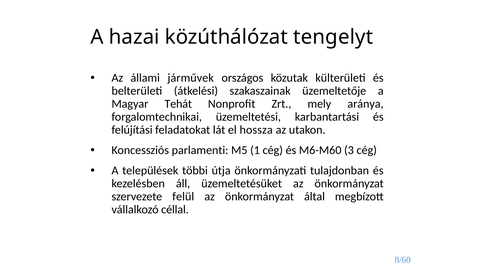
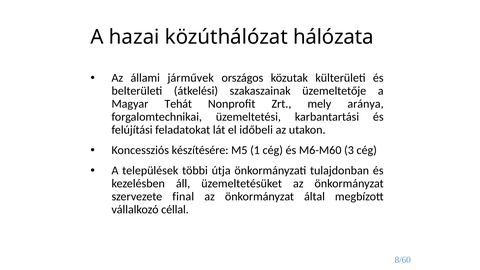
tengelyt: tengelyt -> hálózata
hossza: hossza -> időbeli
parlamenti: parlamenti -> készítésére
felül: felül -> final
